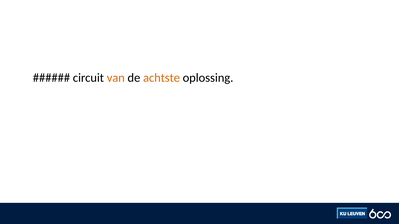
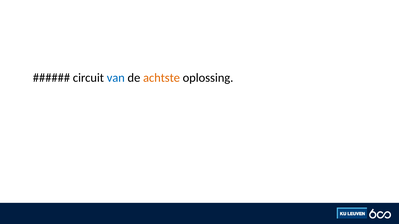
van colour: orange -> blue
